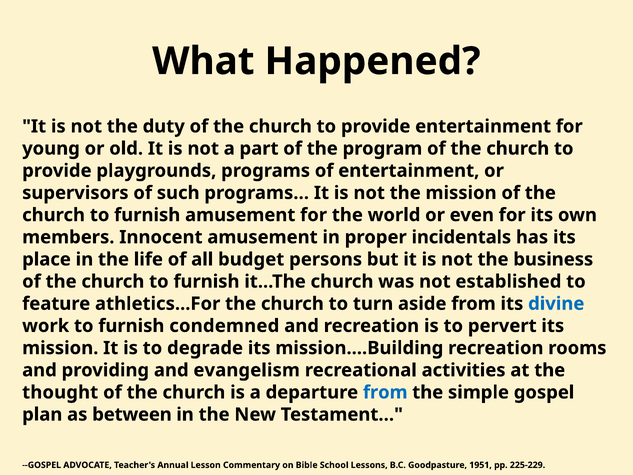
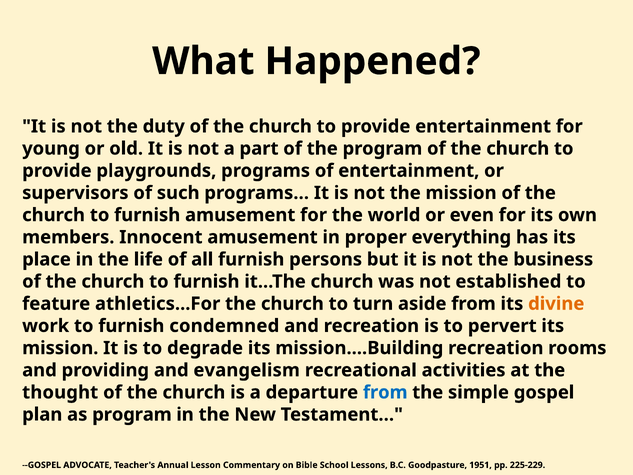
incidentals: incidentals -> everything
all budget: budget -> furnish
divine colour: blue -> orange
as between: between -> program
